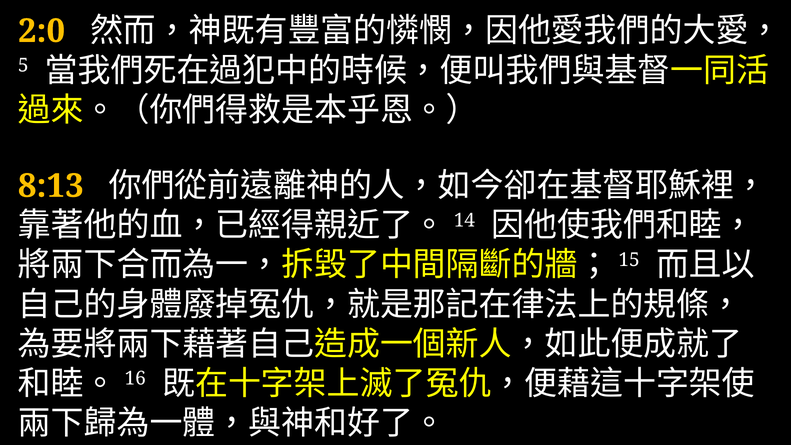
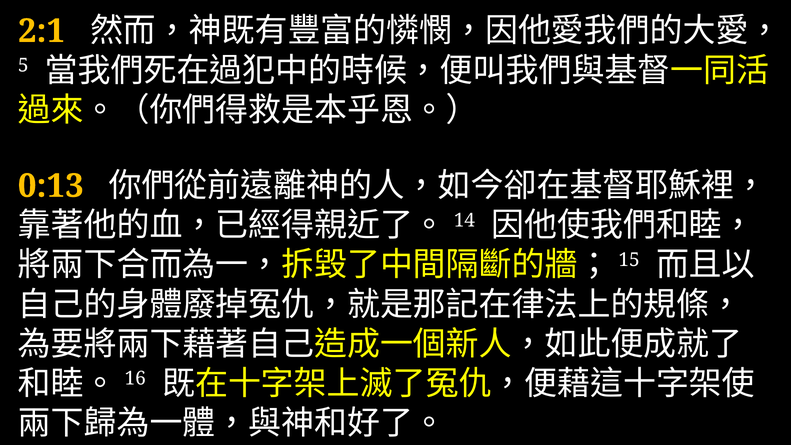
2:0: 2:0 -> 2:1
8:13: 8:13 -> 0:13
